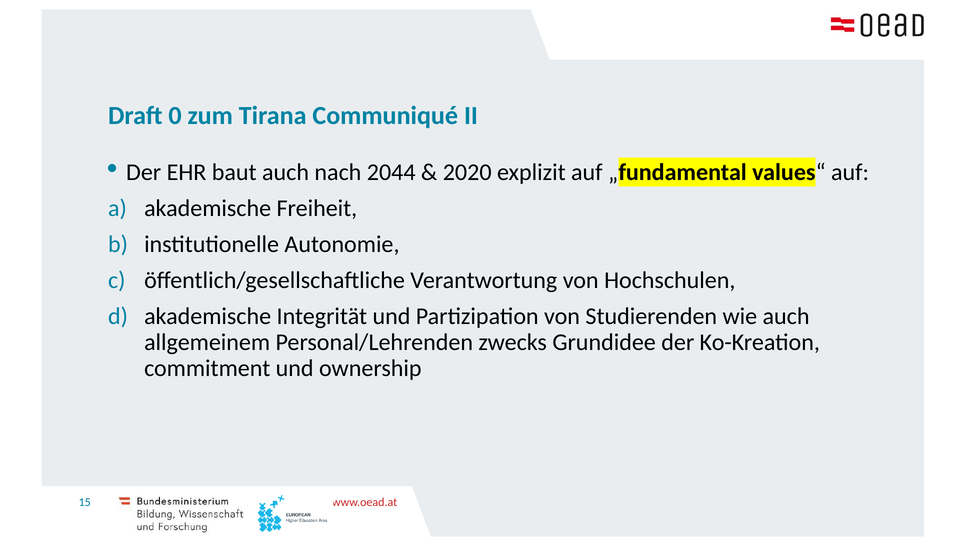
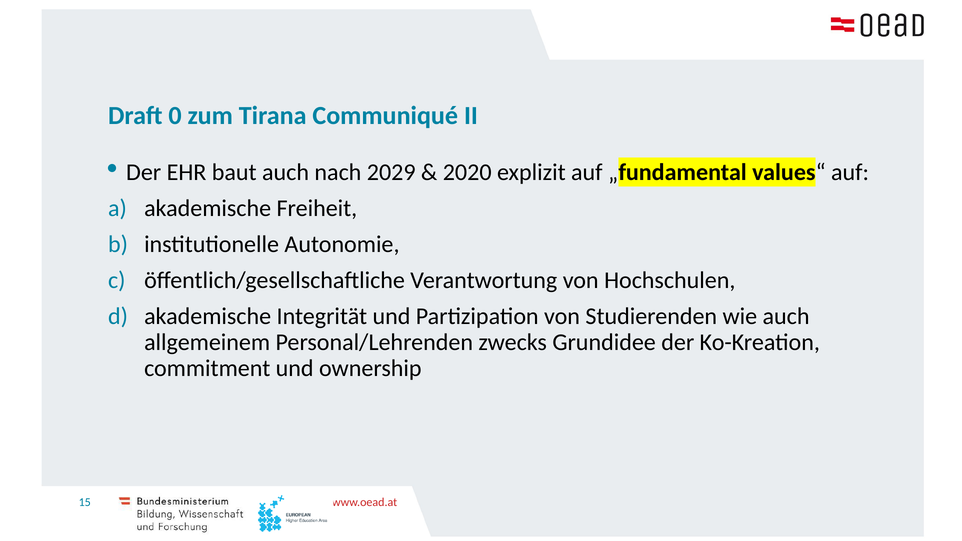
2044: 2044 -> 2029
